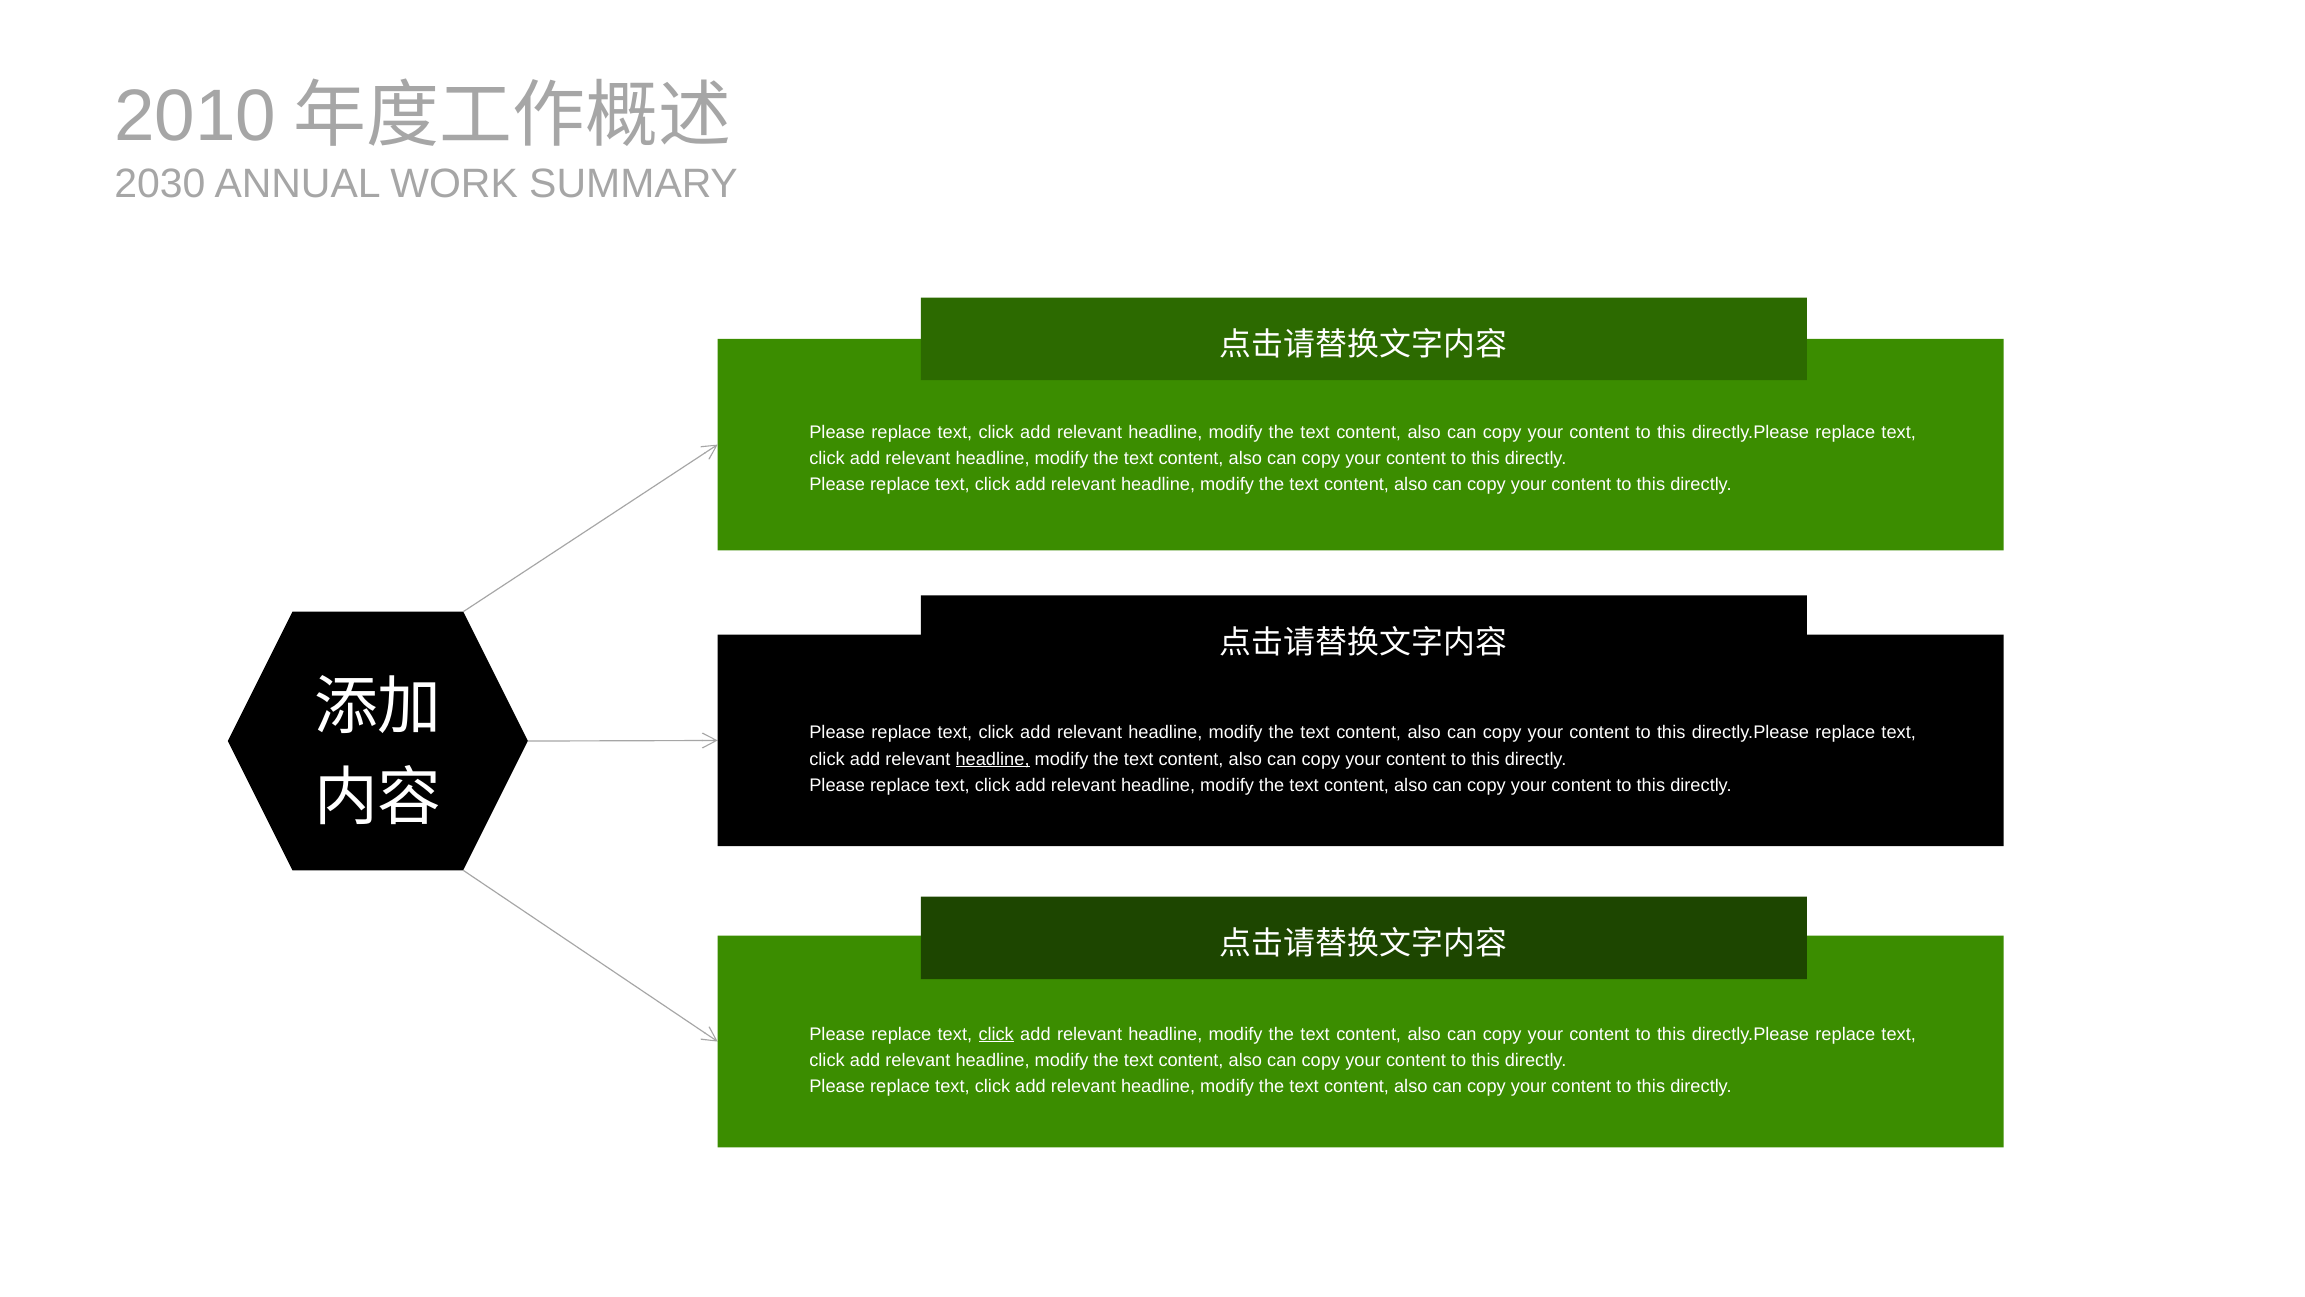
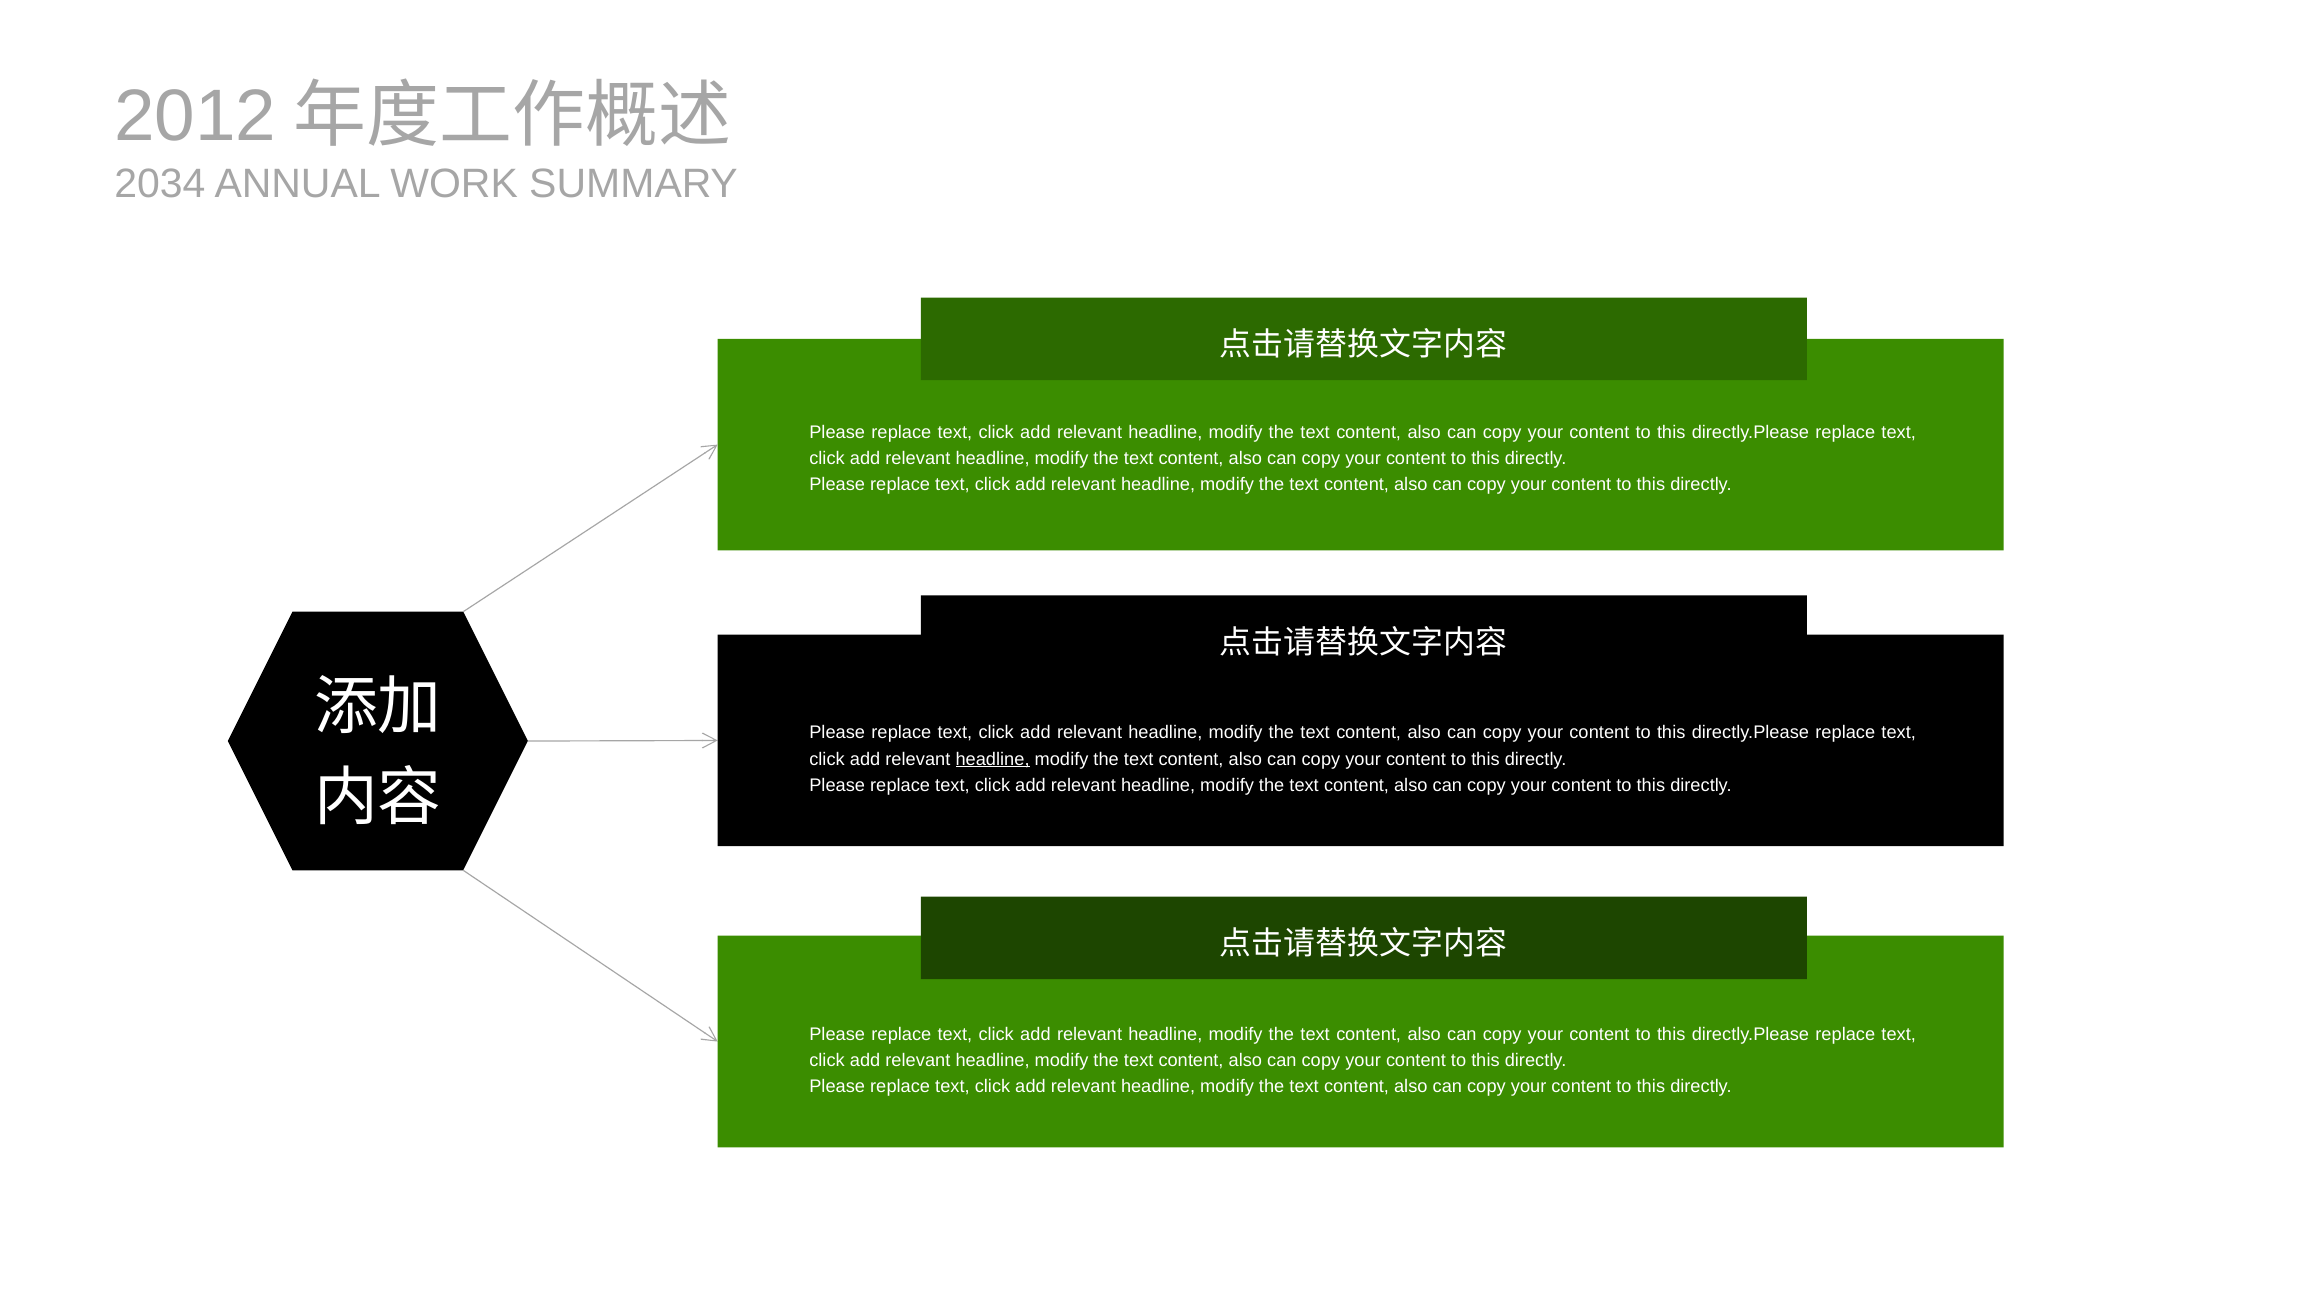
2010: 2010 -> 2012
2030: 2030 -> 2034
click at (996, 1034) underline: present -> none
